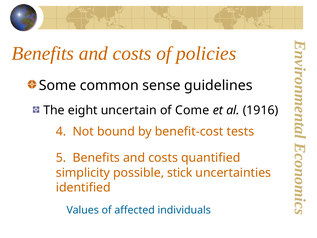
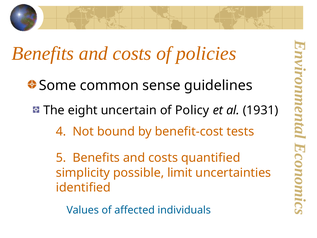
Come: Come -> Policy
1916: 1916 -> 1931
stick: stick -> limit
